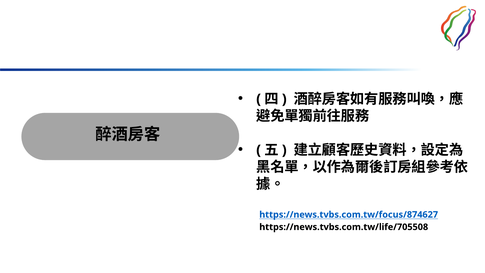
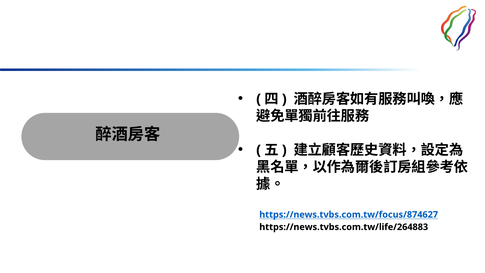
https://news.tvbs.com.tw/life/705508: https://news.tvbs.com.tw/life/705508 -> https://news.tvbs.com.tw/life/264883
